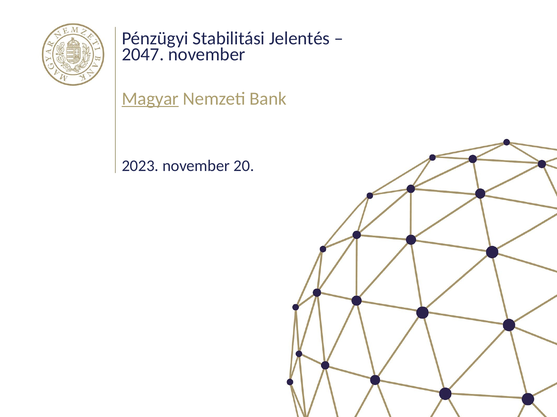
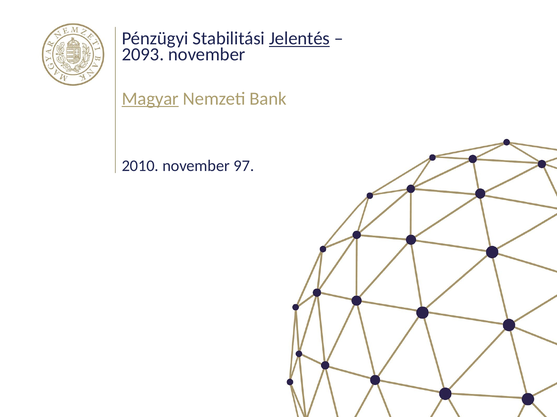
Jelentés underline: none -> present
2047: 2047 -> 2093
2023: 2023 -> 2010
20: 20 -> 97
